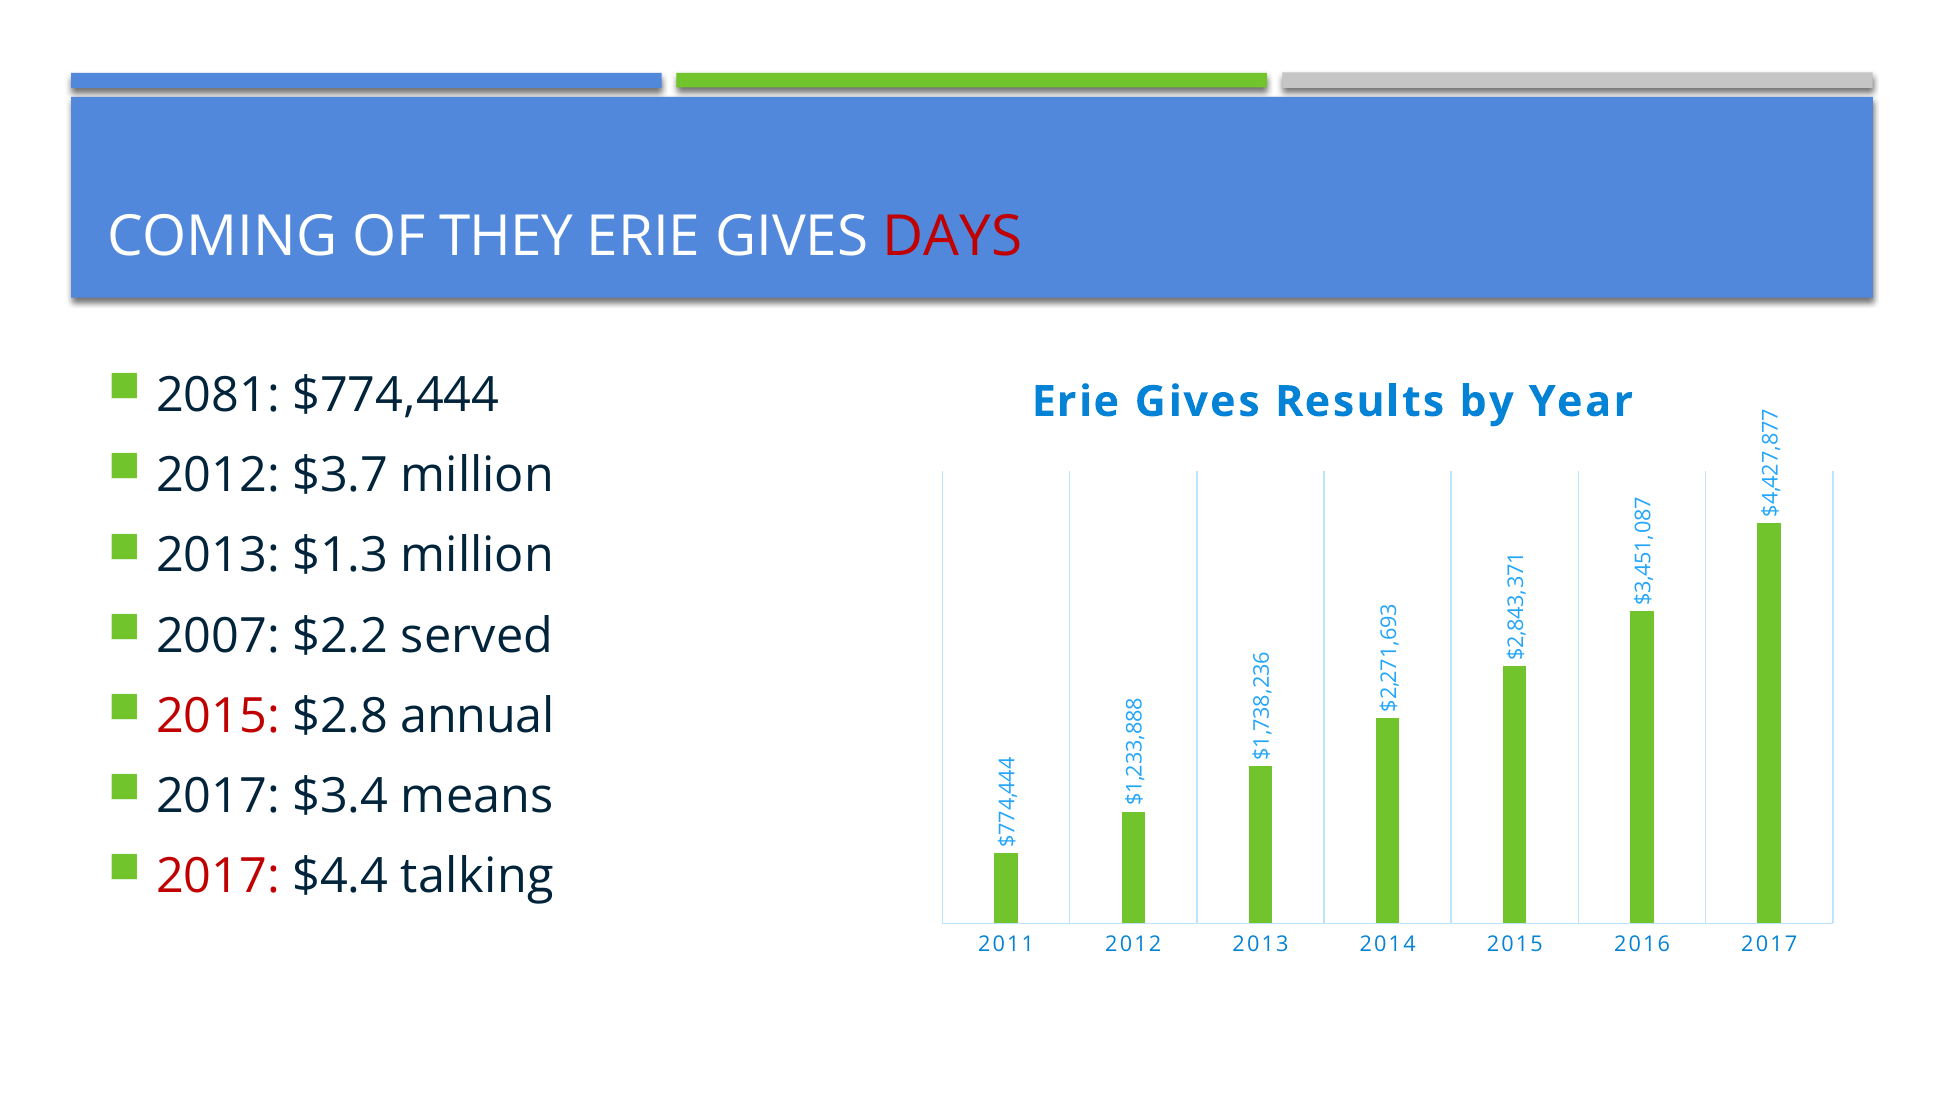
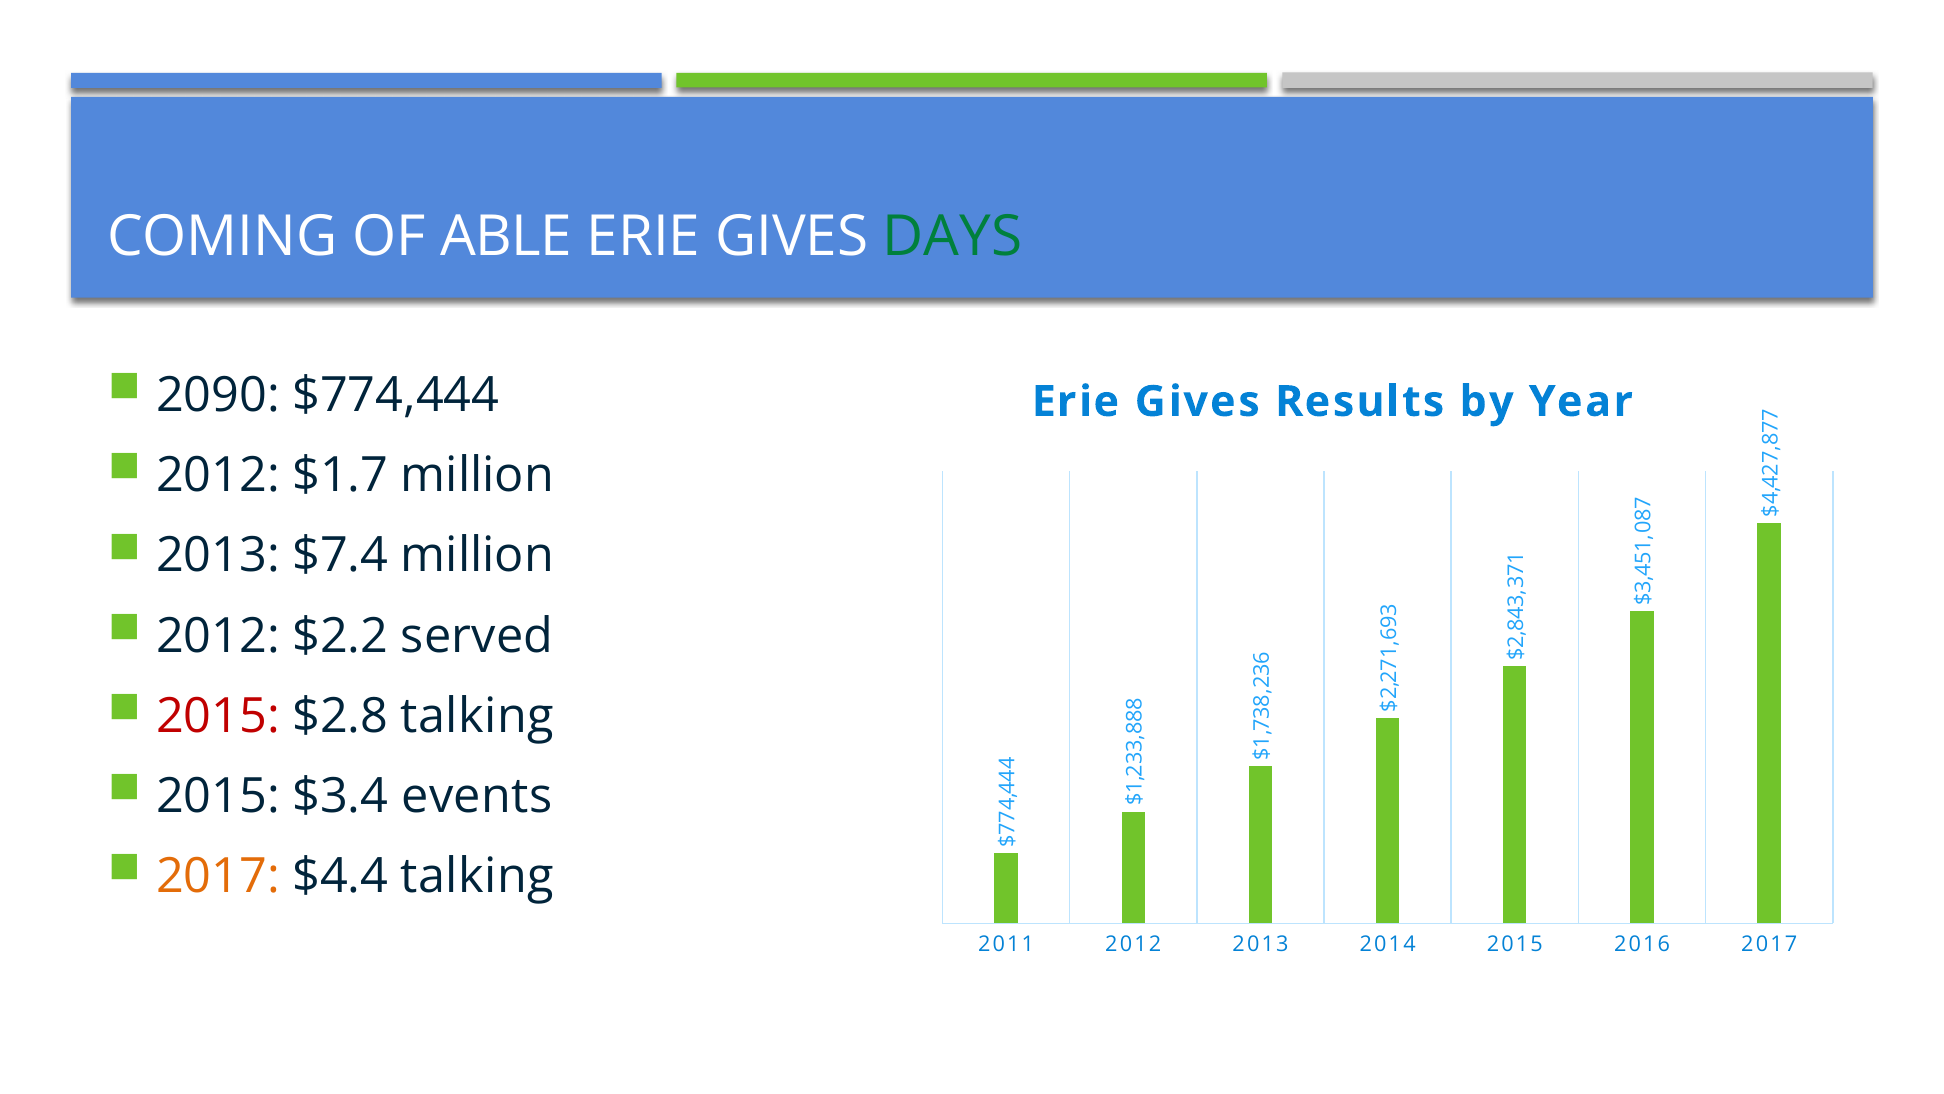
THEY: THEY -> ABLE
DAYS colour: red -> green
2081: 2081 -> 2090
$3.7: $3.7 -> $1.7
$1.3: $1.3 -> $7.4
2007 at (218, 636): 2007 -> 2012
$2.8 annual: annual -> talking
2017 at (218, 796): 2017 -> 2015
means: means -> events
2017 at (218, 876) colour: red -> orange
